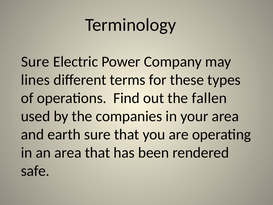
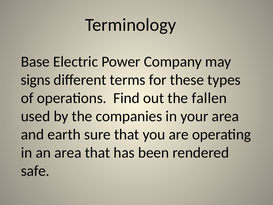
Sure at (35, 62): Sure -> Base
lines: lines -> signs
